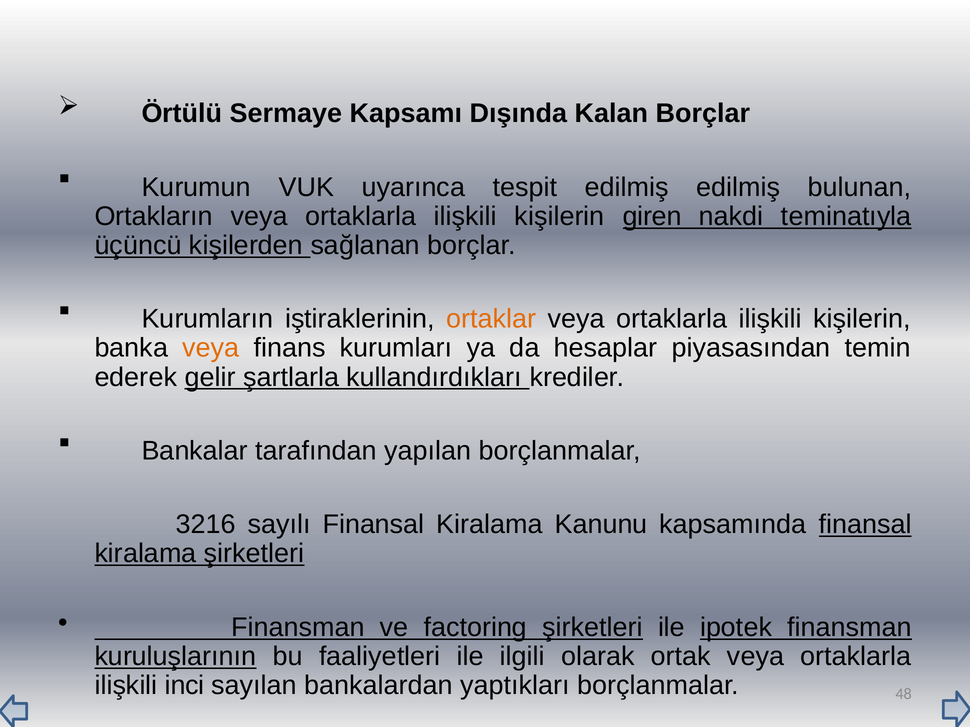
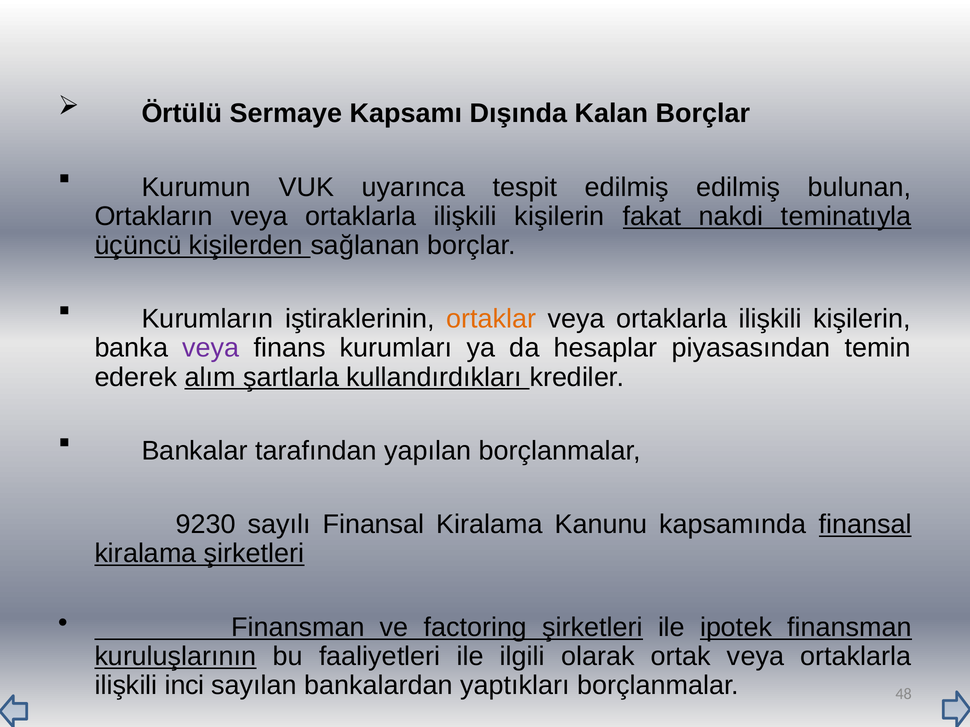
giren: giren -> fakat
veya at (211, 348) colour: orange -> purple
gelir: gelir -> alım
3216: 3216 -> 9230
